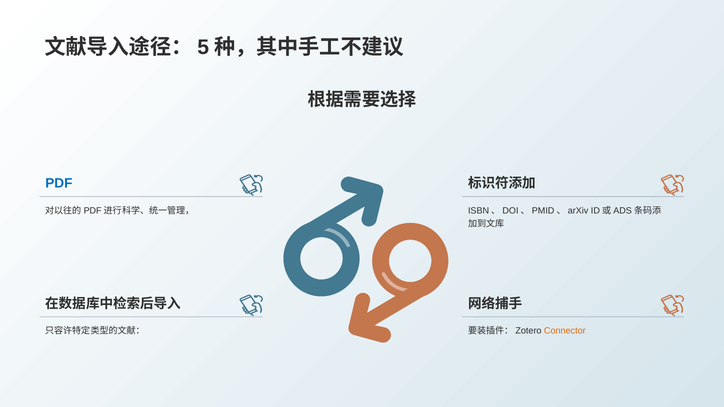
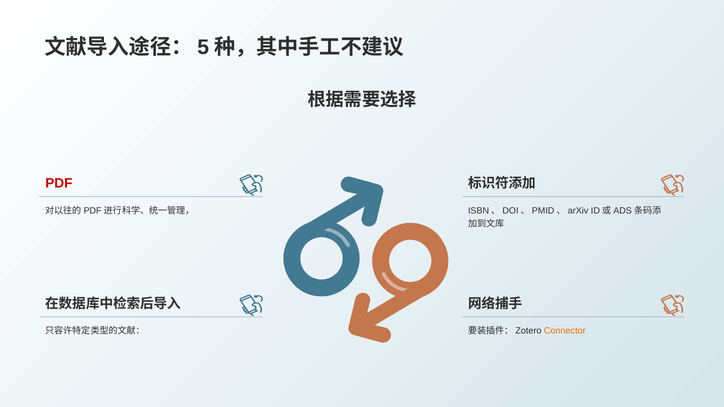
PDF colour: blue -> red
